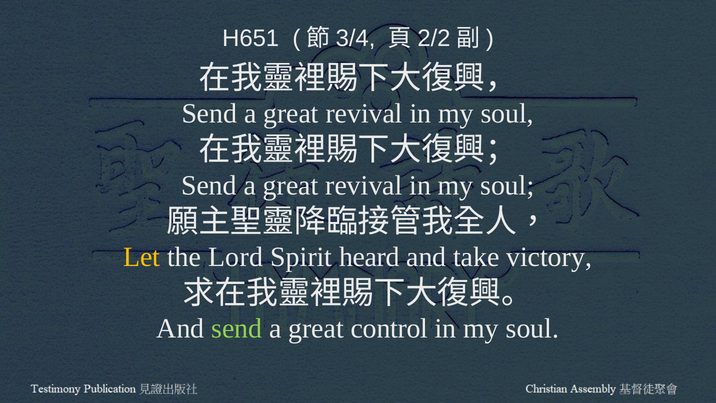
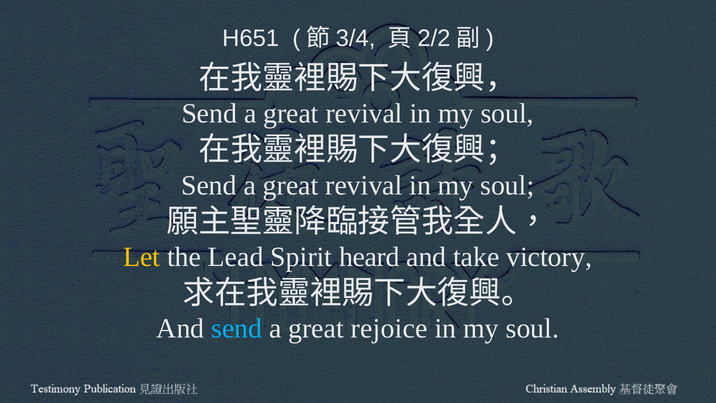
Lord: Lord -> Lead
send at (237, 329) colour: light green -> light blue
control: control -> rejoice
